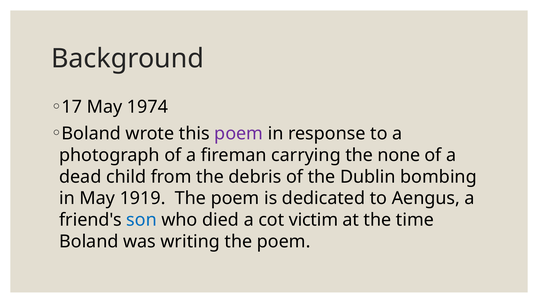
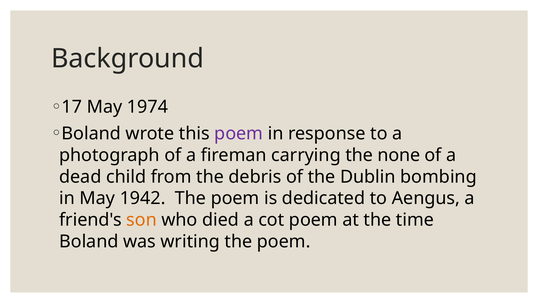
1919: 1919 -> 1942
son colour: blue -> orange
cot victim: victim -> poem
